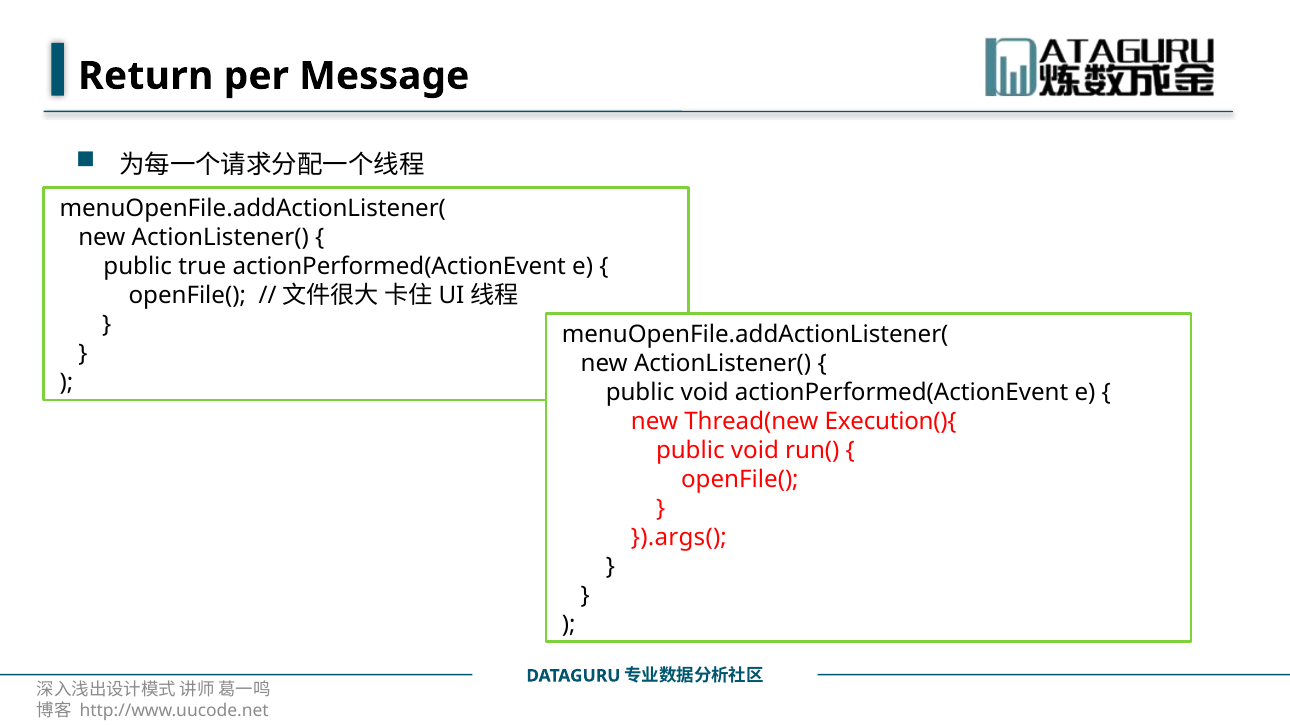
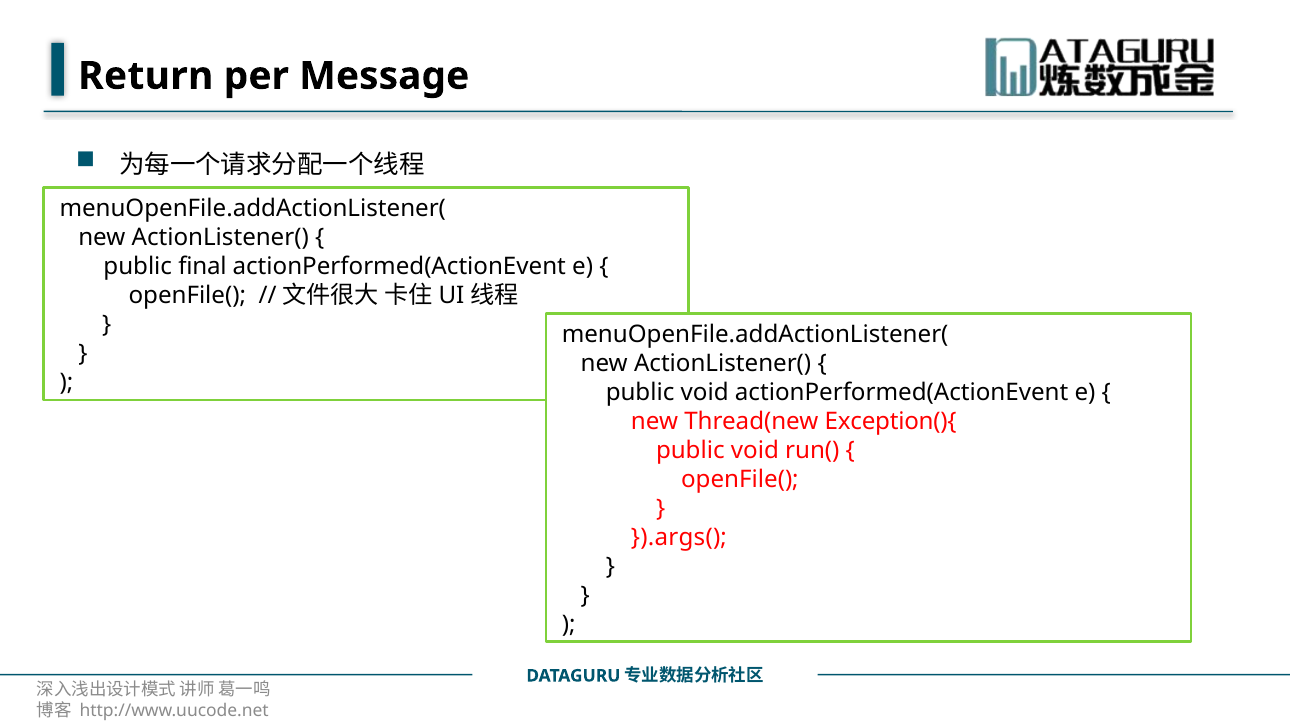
true: true -> final
Execution(){: Execution(){ -> Exception(){
